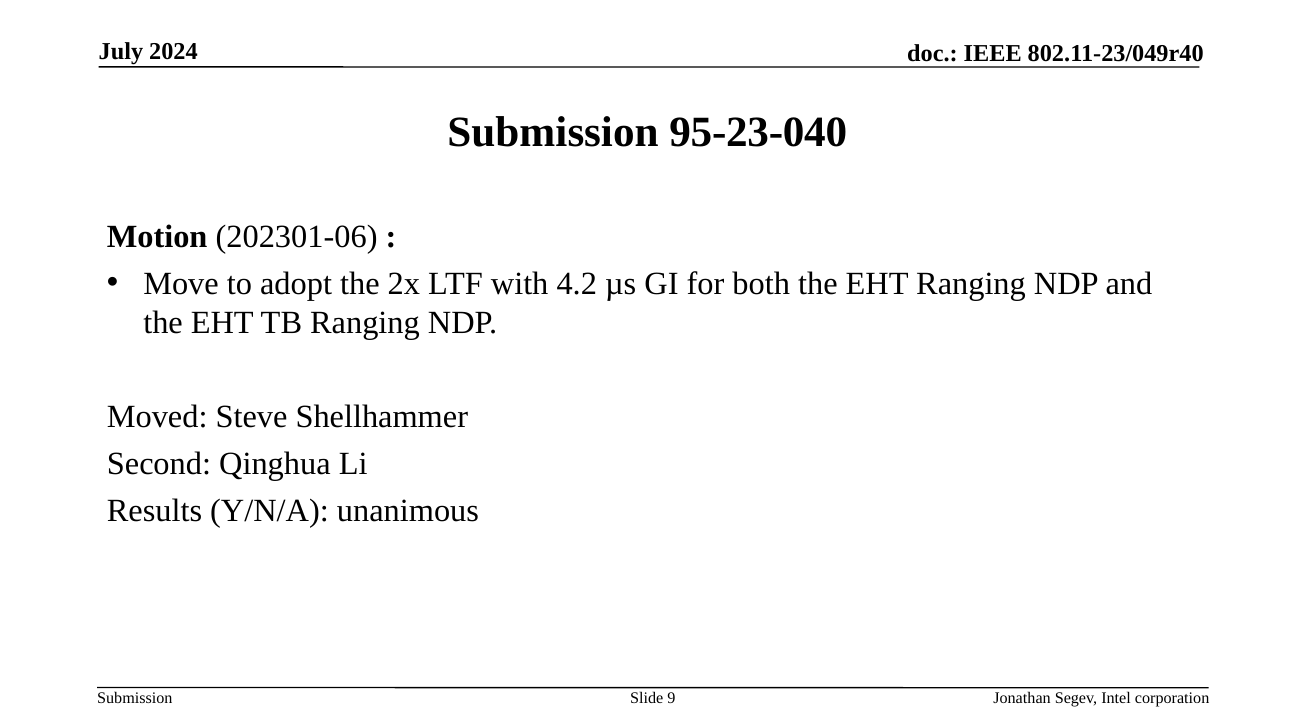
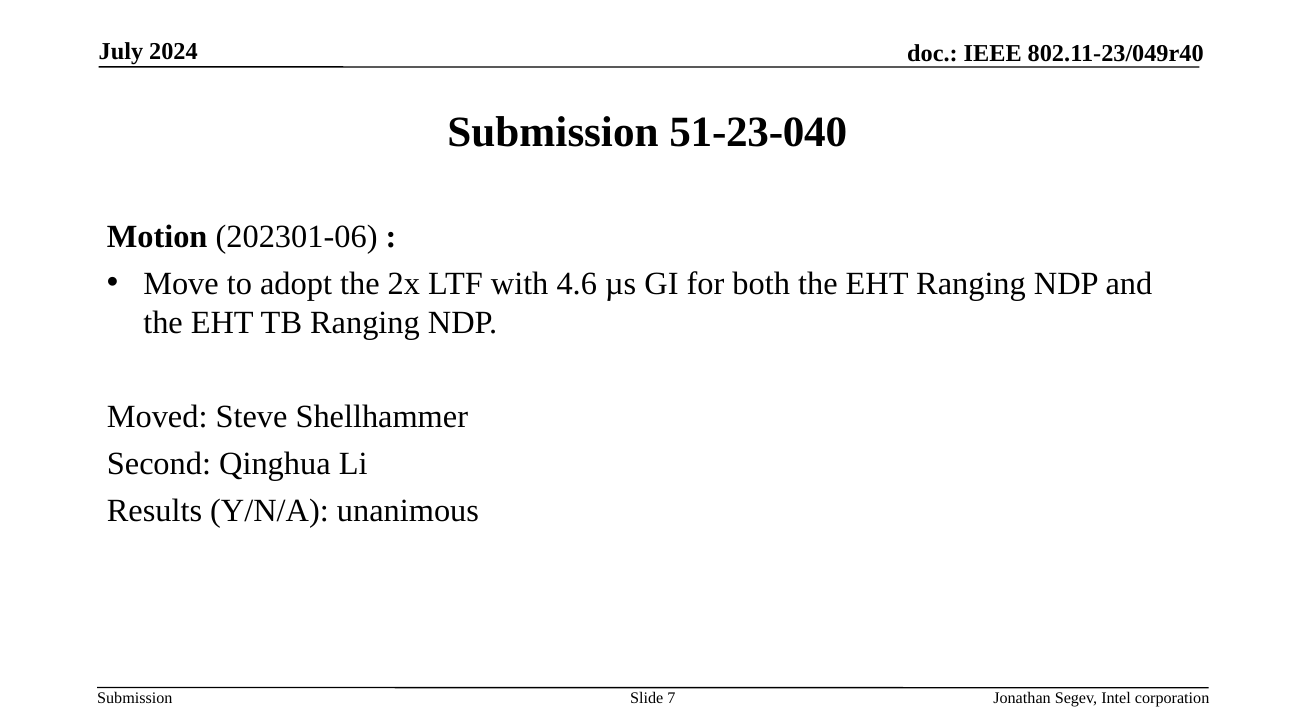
95-23-040: 95-23-040 -> 51-23-040
4.2: 4.2 -> 4.6
9: 9 -> 7
